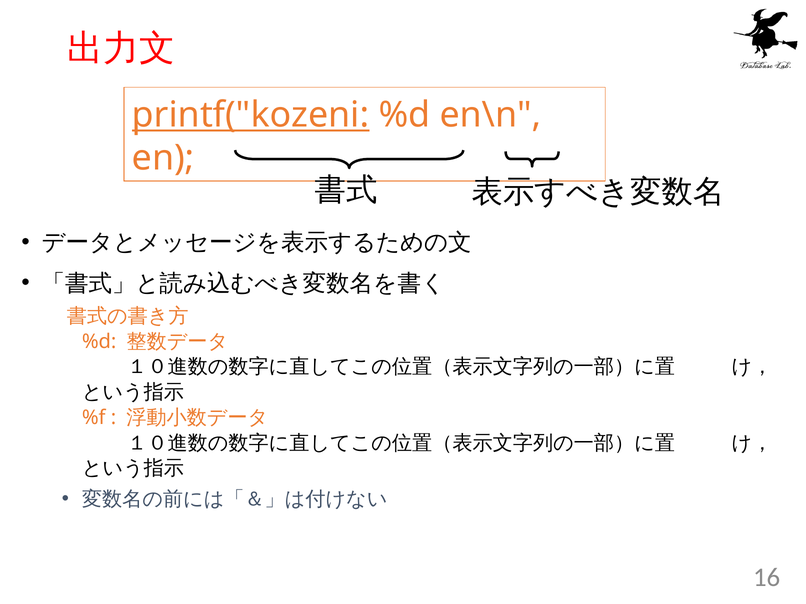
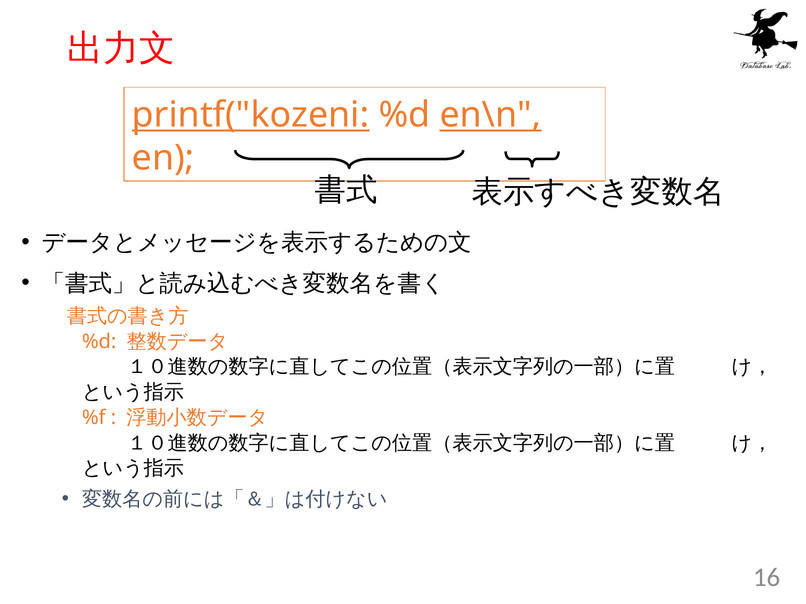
en\n underline: none -> present
